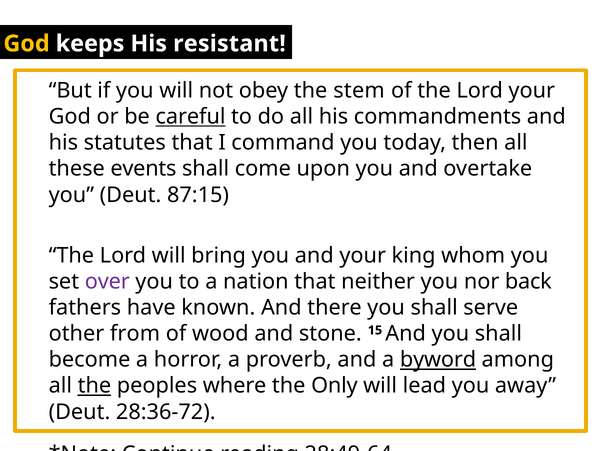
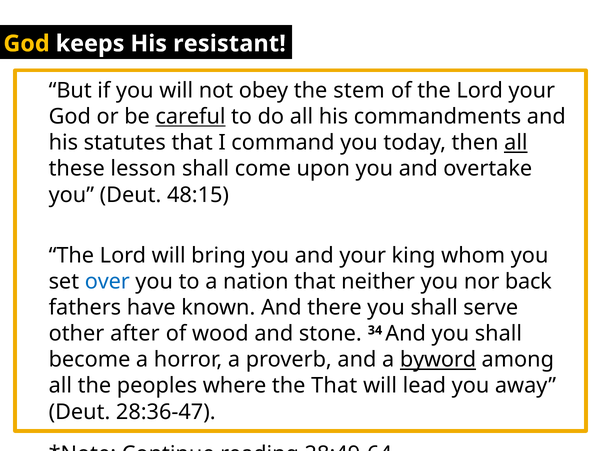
all at (516, 143) underline: none -> present
events: events -> lesson
87:15: 87:15 -> 48:15
over colour: purple -> blue
from: from -> after
15: 15 -> 34
the at (94, 386) underline: present -> none
the Only: Only -> That
28:36-72: 28:36-72 -> 28:36-47
